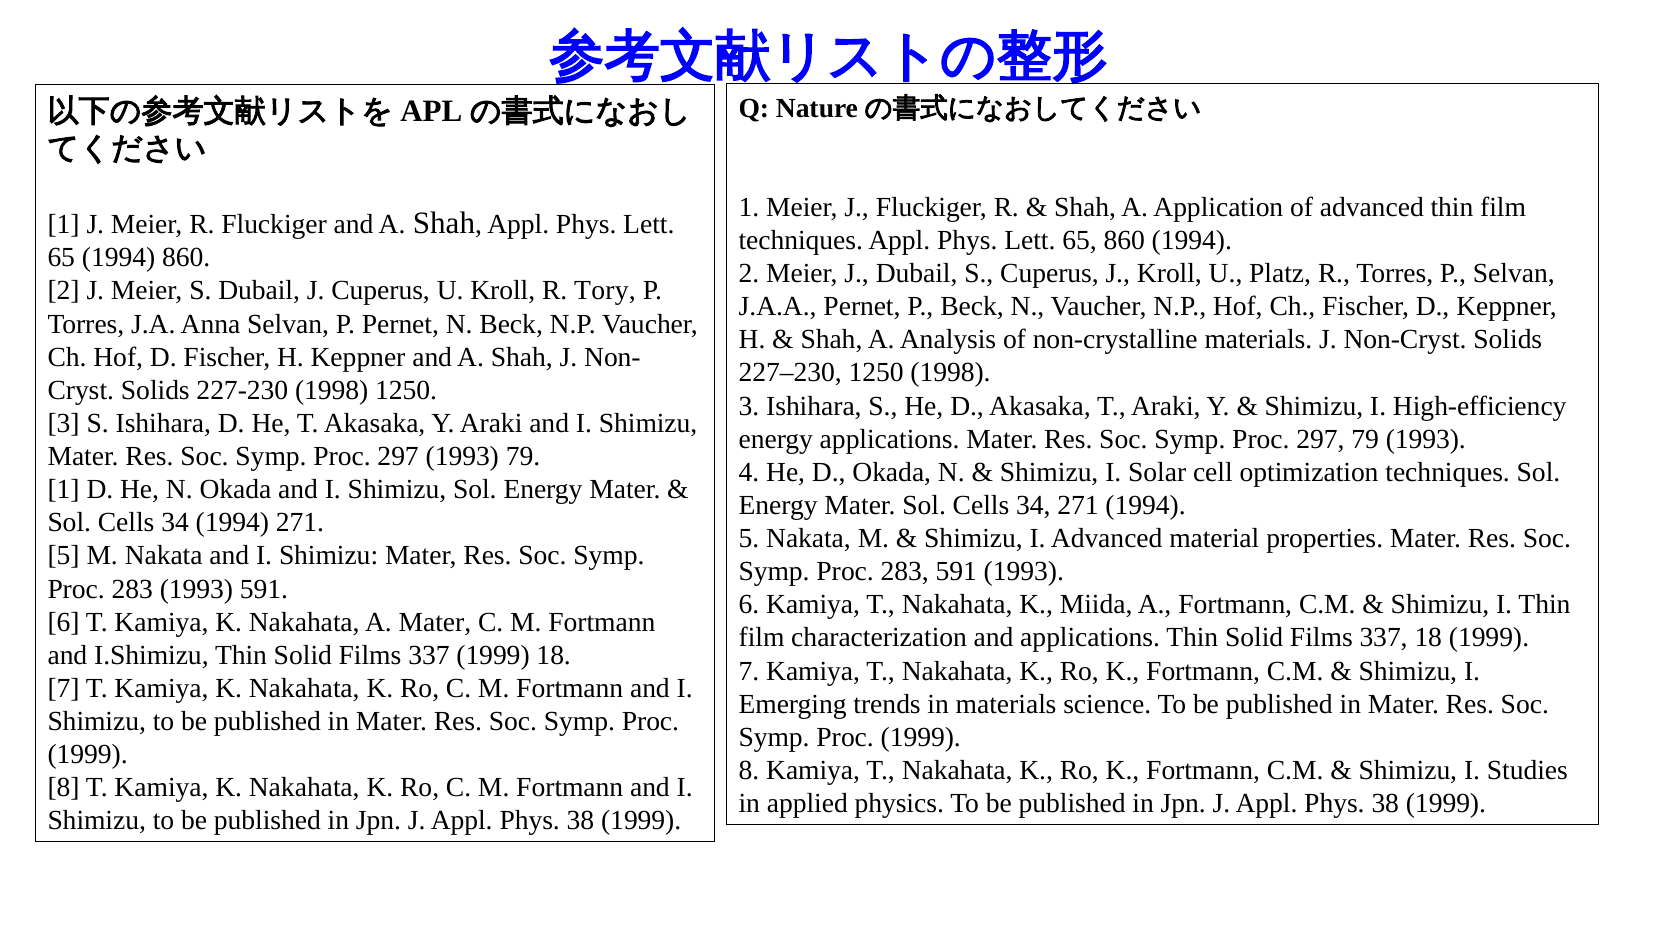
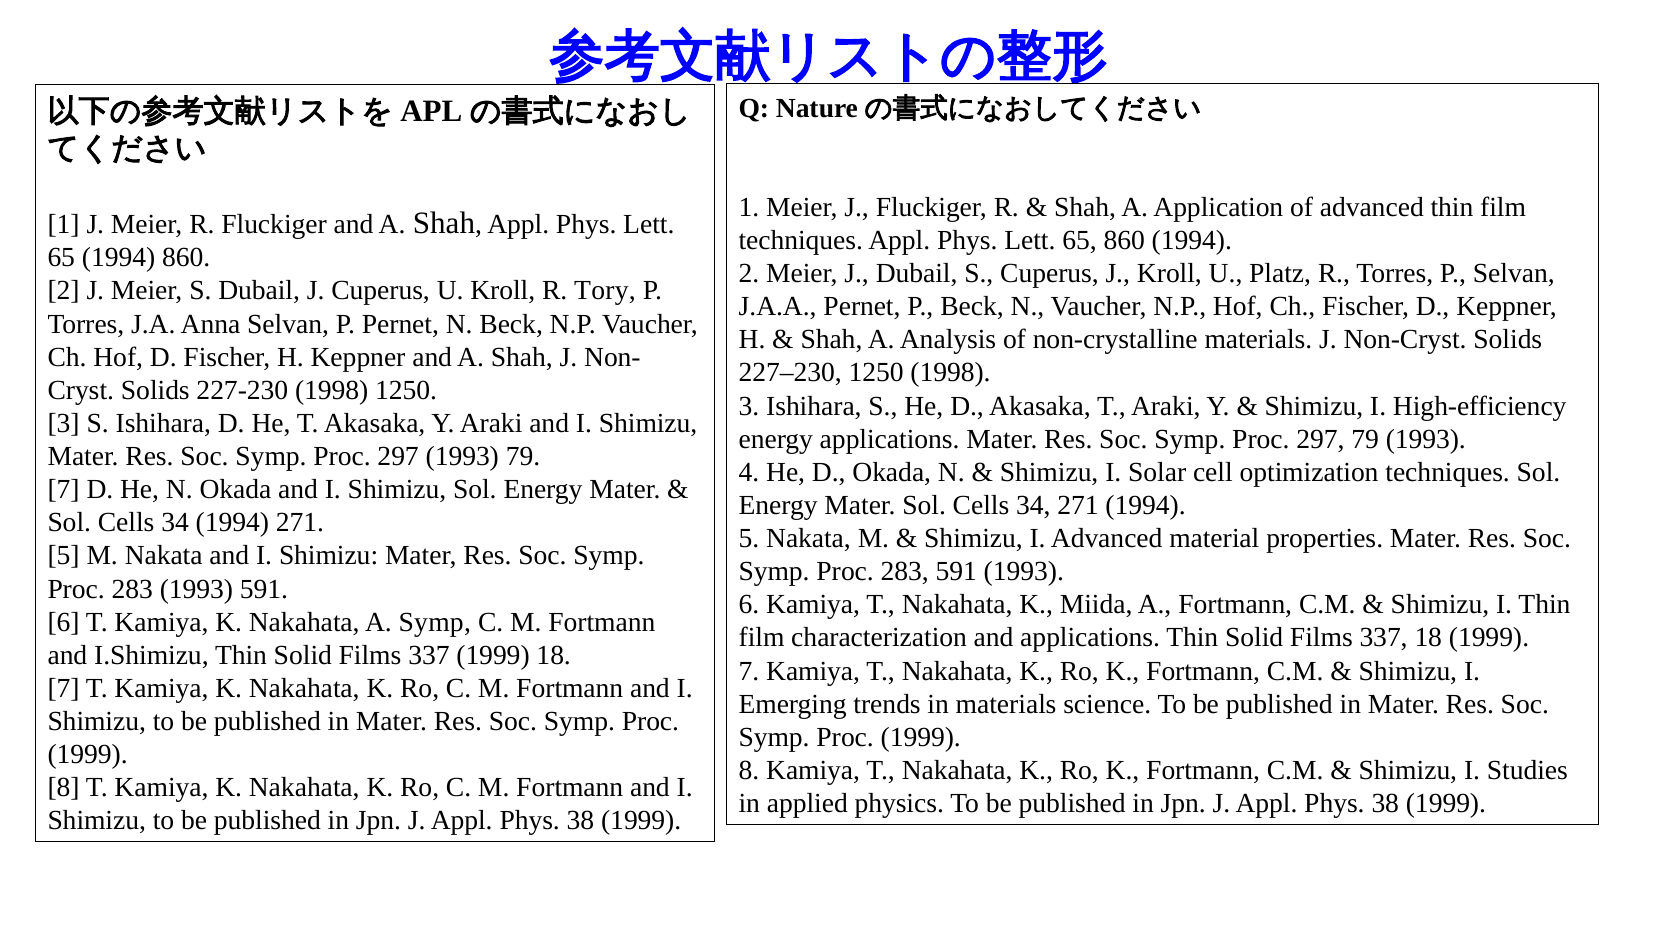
1 at (64, 490): 1 -> 7
A Mater: Mater -> Symp
